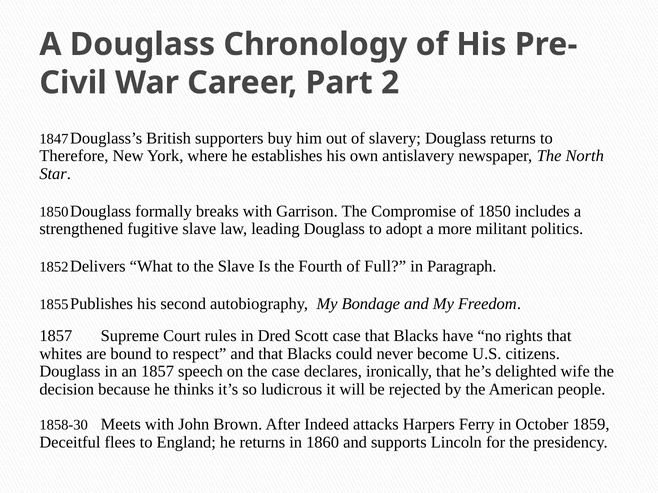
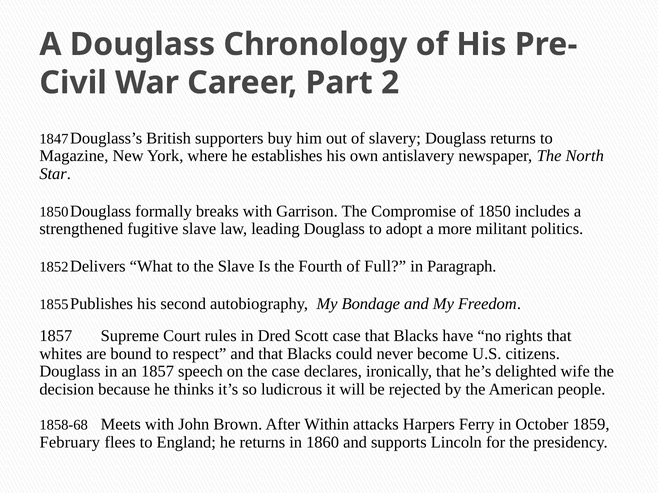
Therefore: Therefore -> Magazine
1858-30: 1858-30 -> 1858-68
Indeed: Indeed -> Within
Deceitful: Deceitful -> February
